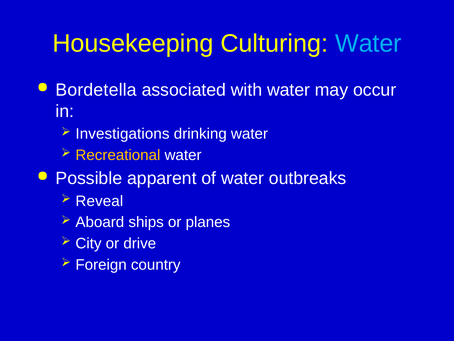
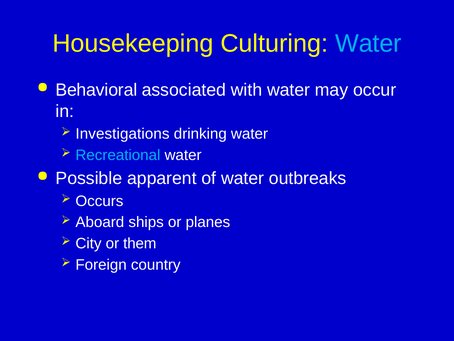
Bordetella: Bordetella -> Behavioral
Recreational colour: yellow -> light blue
Reveal: Reveal -> Occurs
drive: drive -> them
